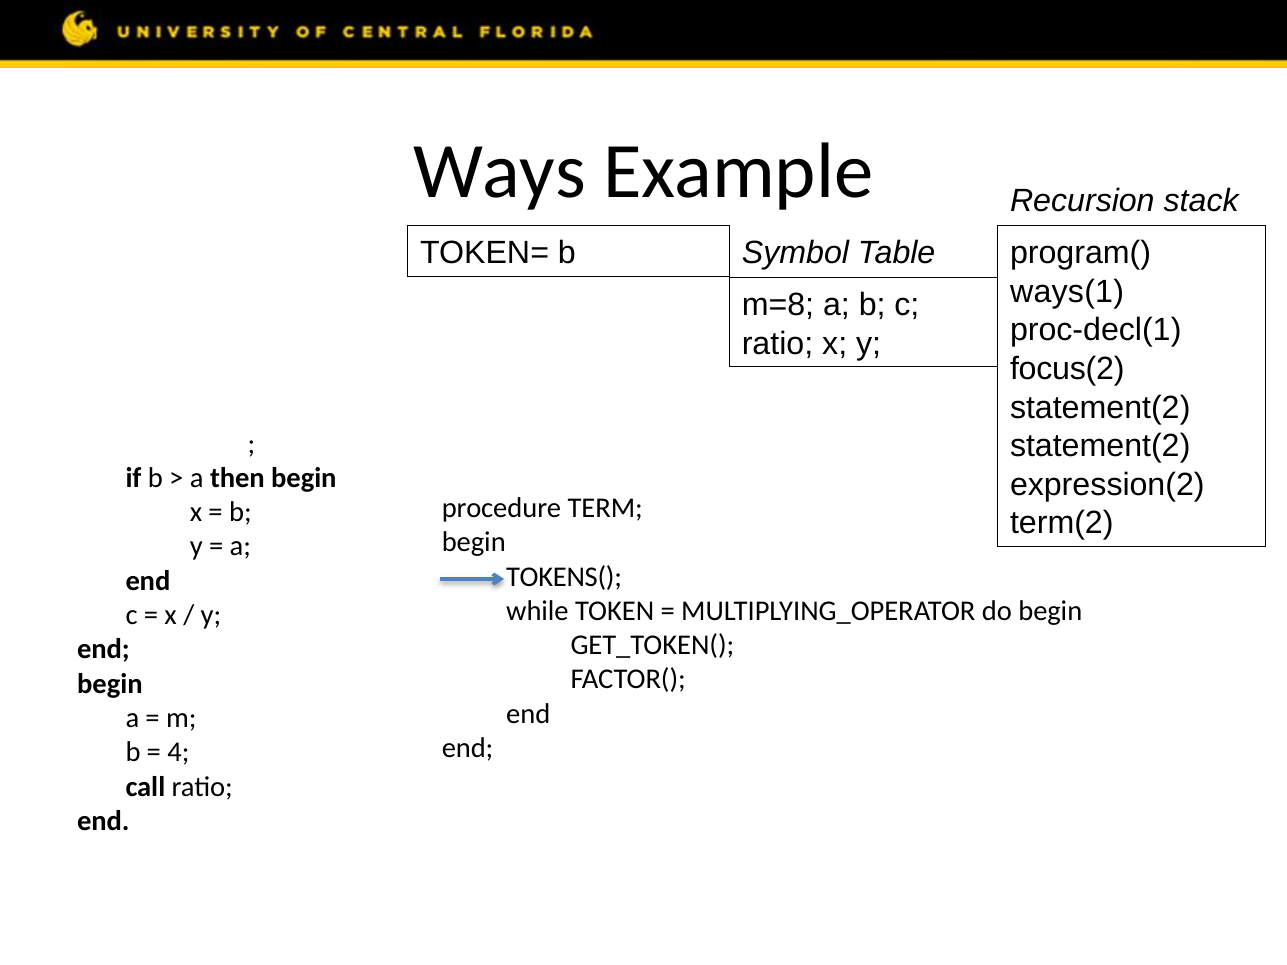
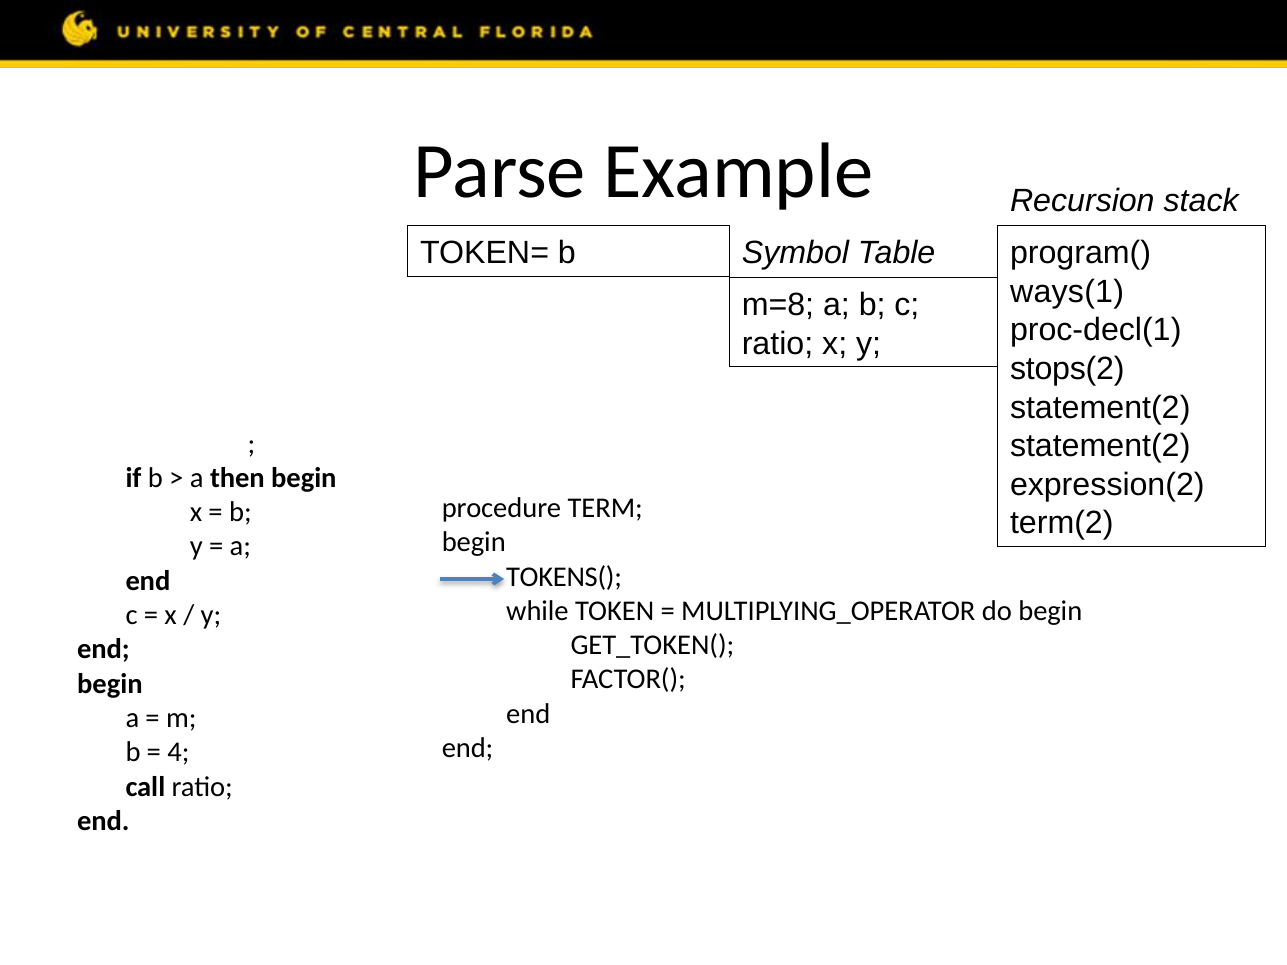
Ways: Ways -> Parse
focus(2: focus(2 -> stops(2
